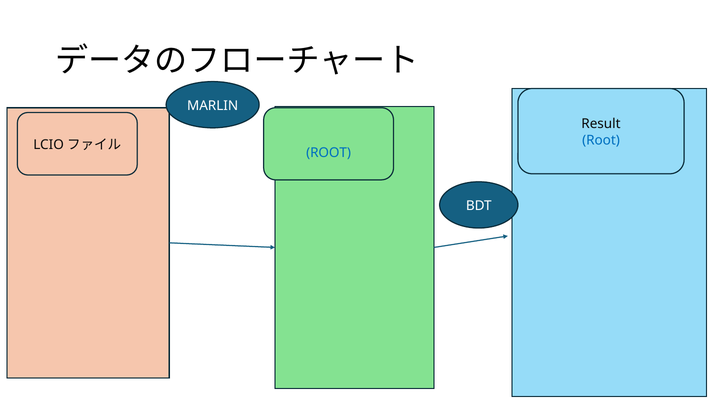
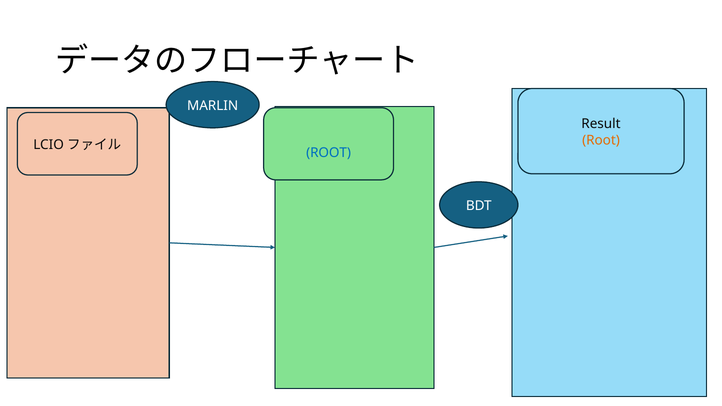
Root at (601, 140) colour: blue -> orange
